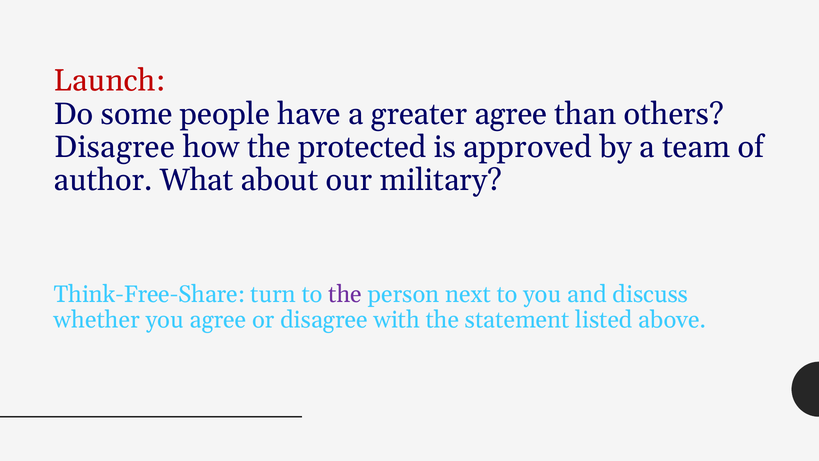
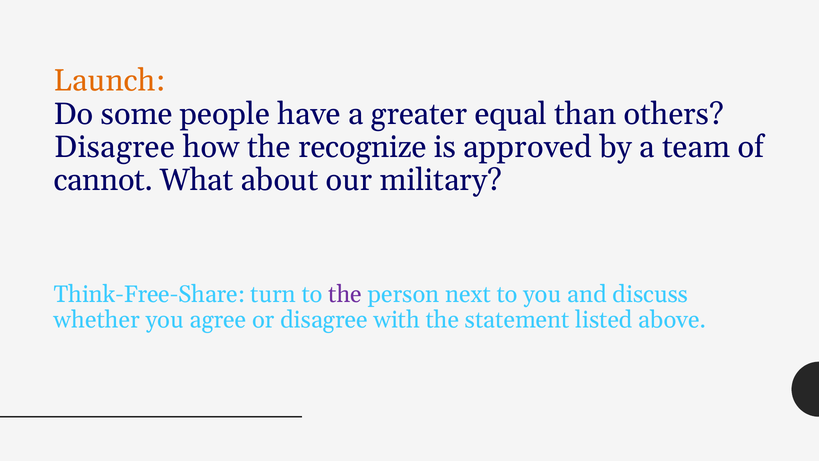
Launch colour: red -> orange
greater agree: agree -> equal
protected: protected -> recognize
author: author -> cannot
